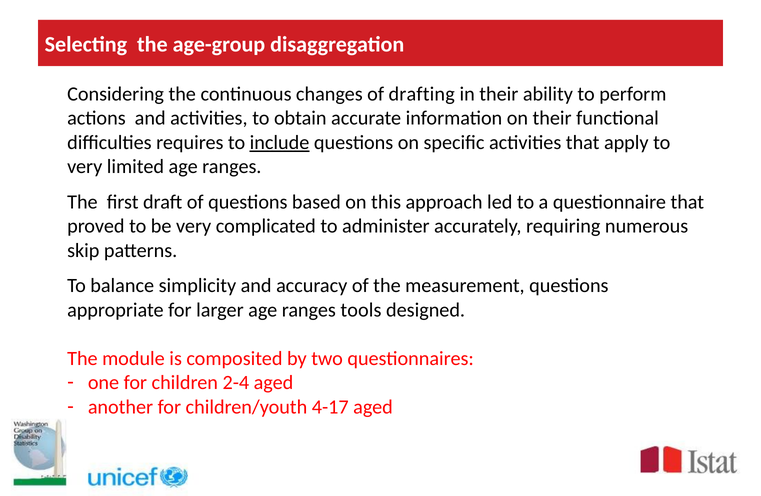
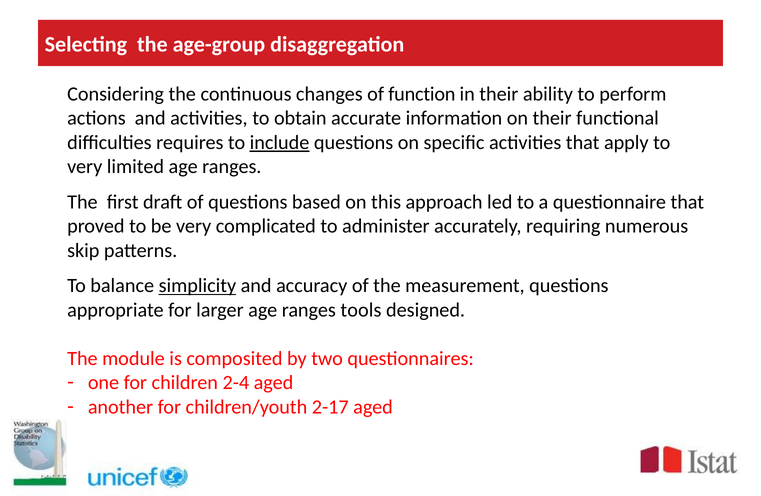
drafting: drafting -> function
simplicity underline: none -> present
4-17: 4-17 -> 2-17
